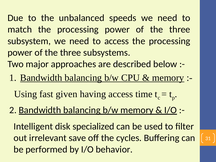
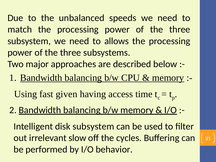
to access: access -> allows
disk specialized: specialized -> subsystem
save: save -> slow
